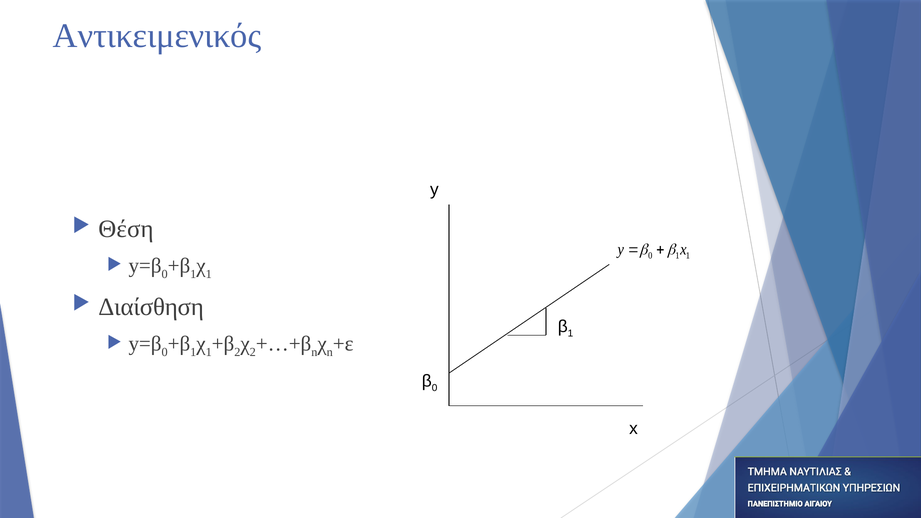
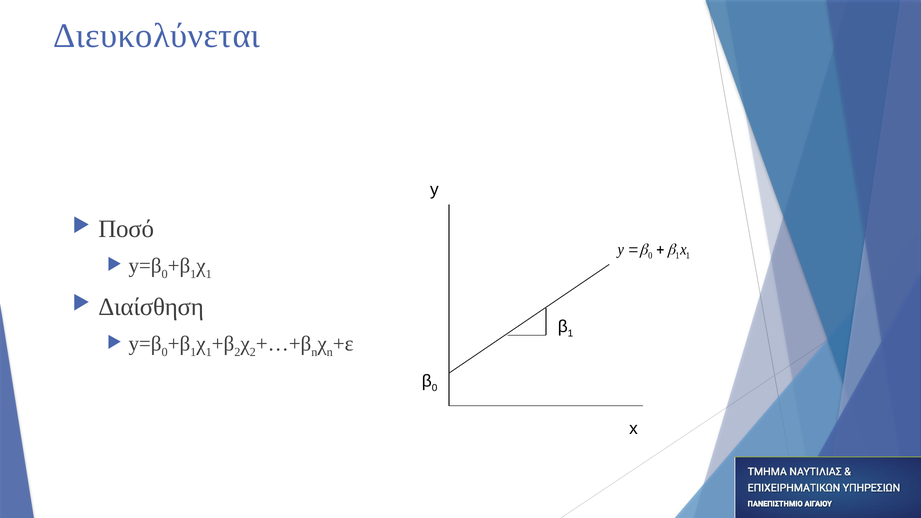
Αντικειμενικός: Αντικειμενικός -> Διευκολύνεται
Θέση: Θέση -> Ποσό
